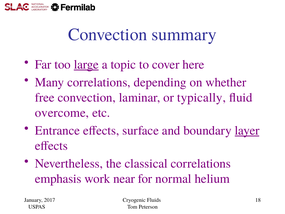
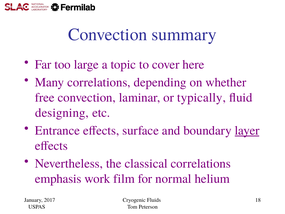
large underline: present -> none
overcome: overcome -> designing
near: near -> film
